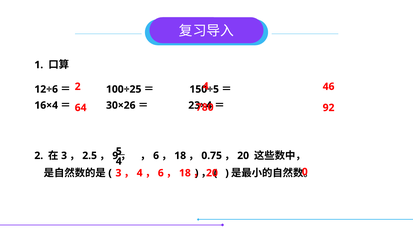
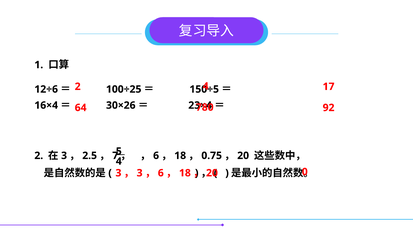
46: 46 -> 17
9: 9 -> 7
4 at (140, 173): 4 -> 3
